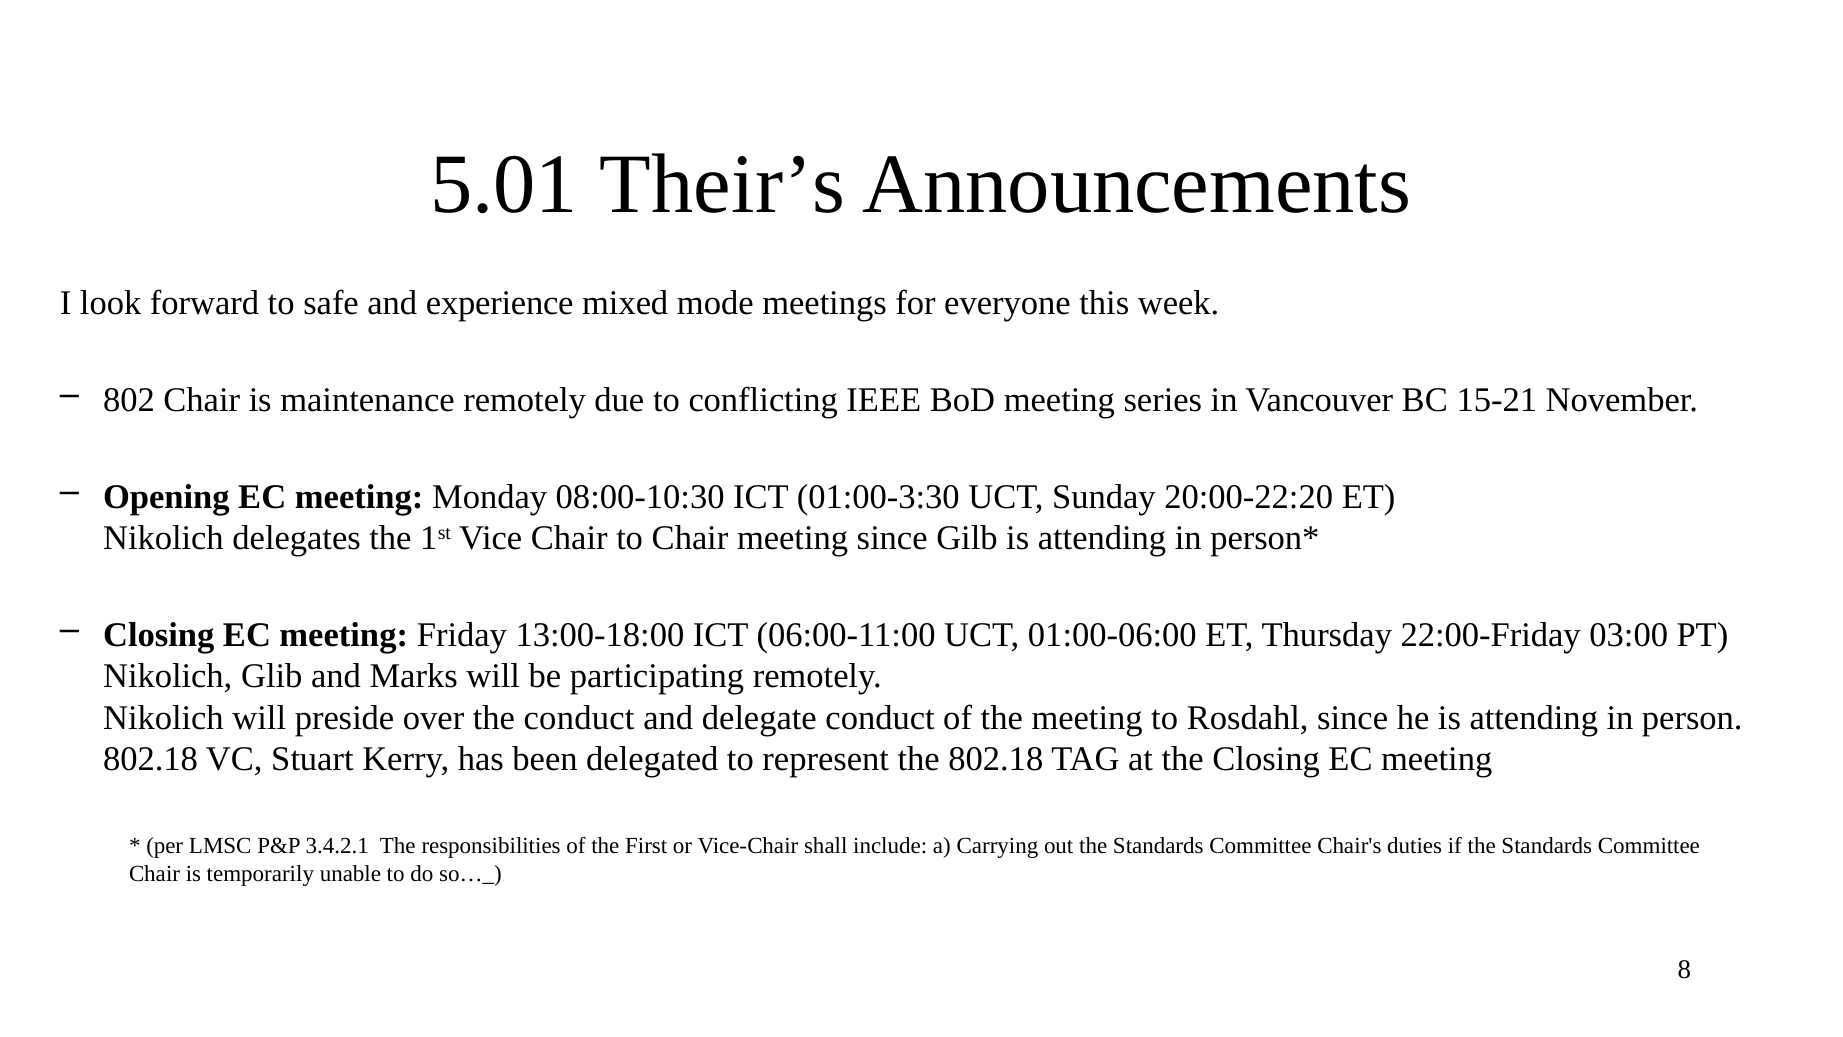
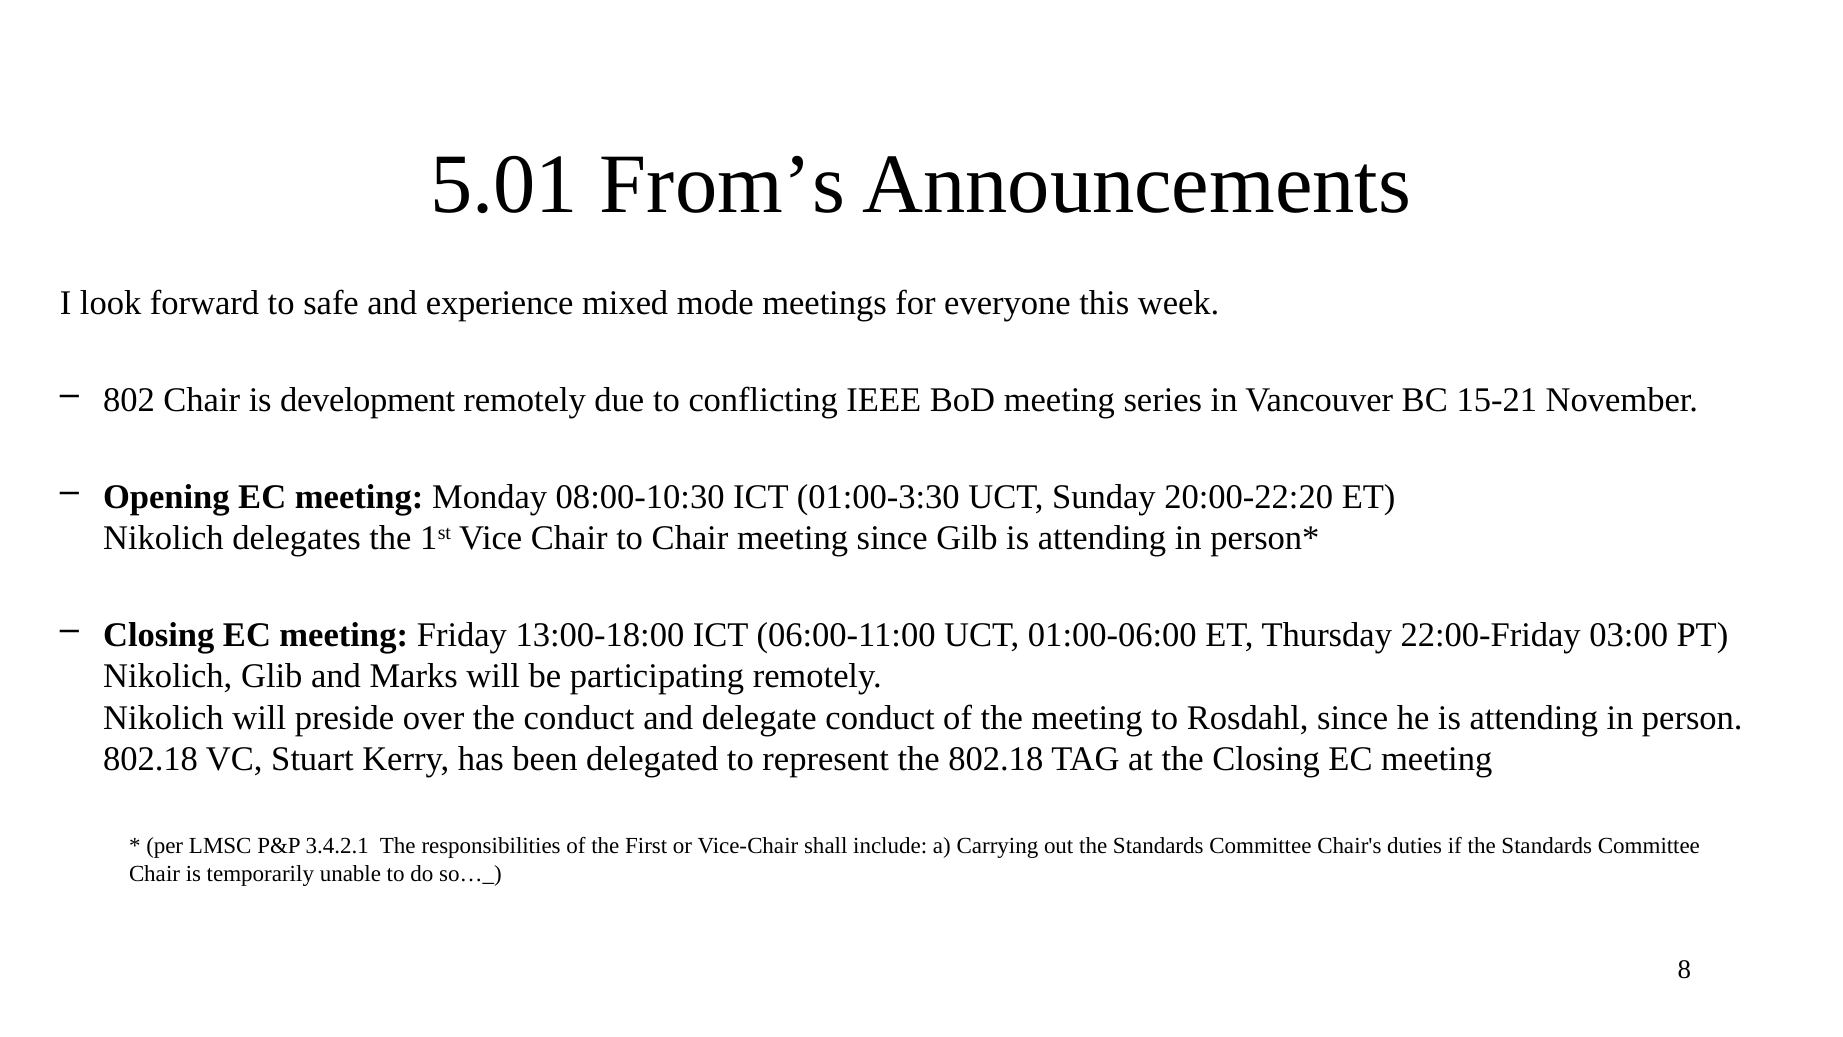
Their’s: Their’s -> From’s
maintenance: maintenance -> development
